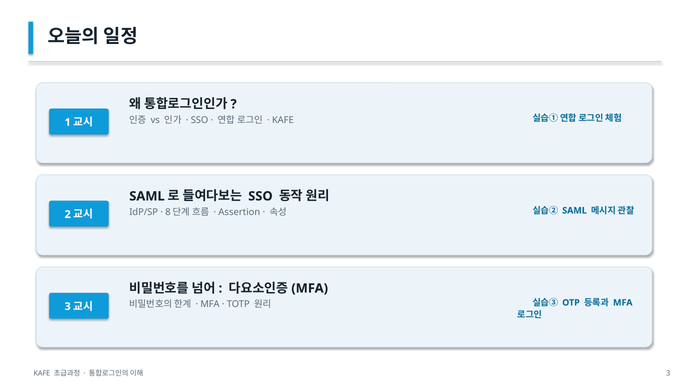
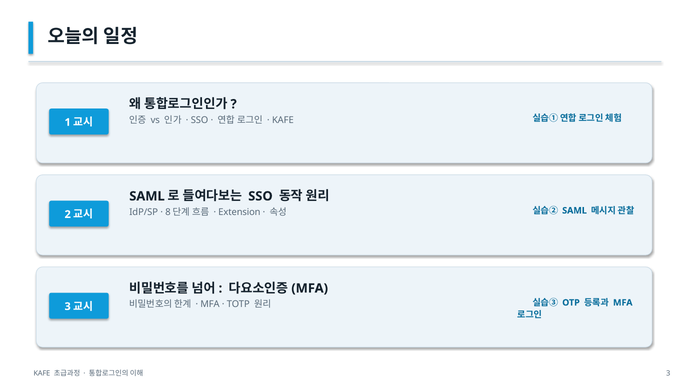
Assertion: Assertion -> Extension
